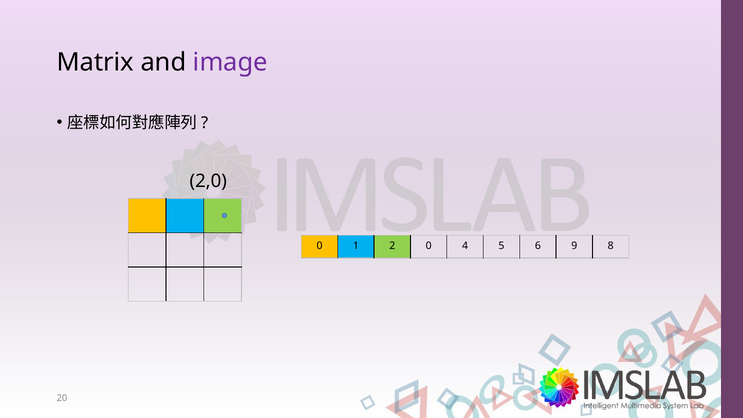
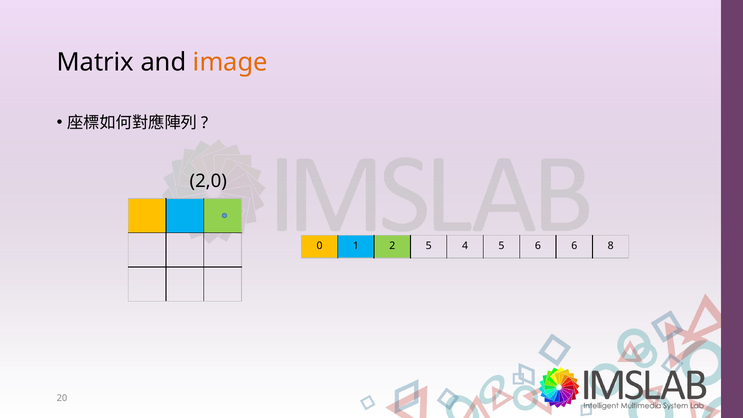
image colour: purple -> orange
2 0: 0 -> 5
6 9: 9 -> 6
